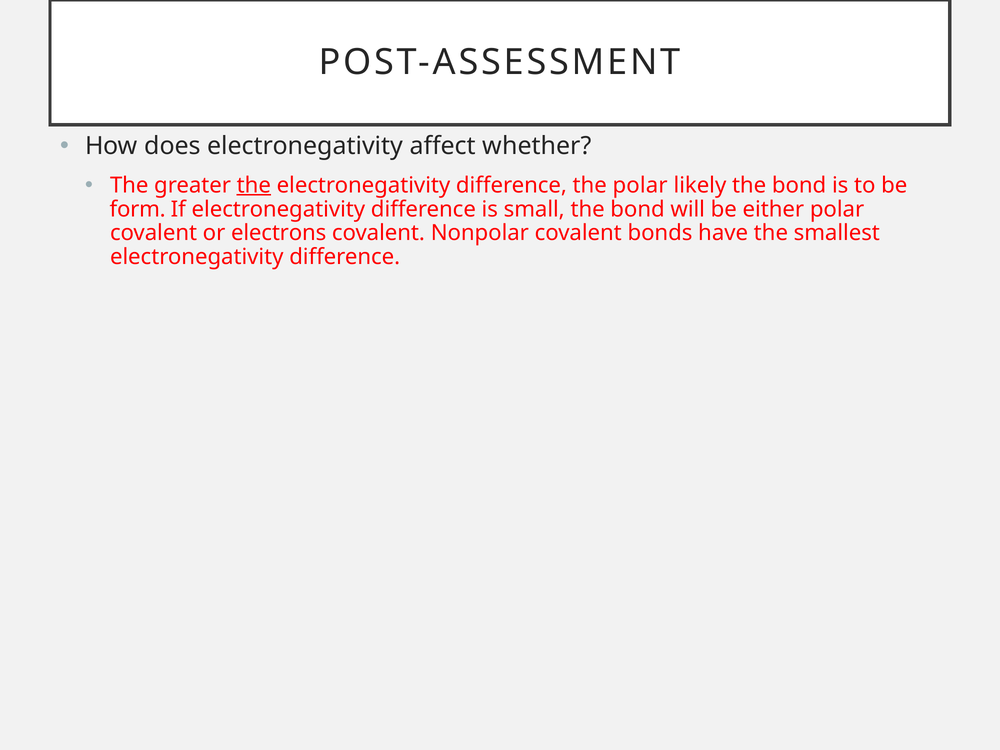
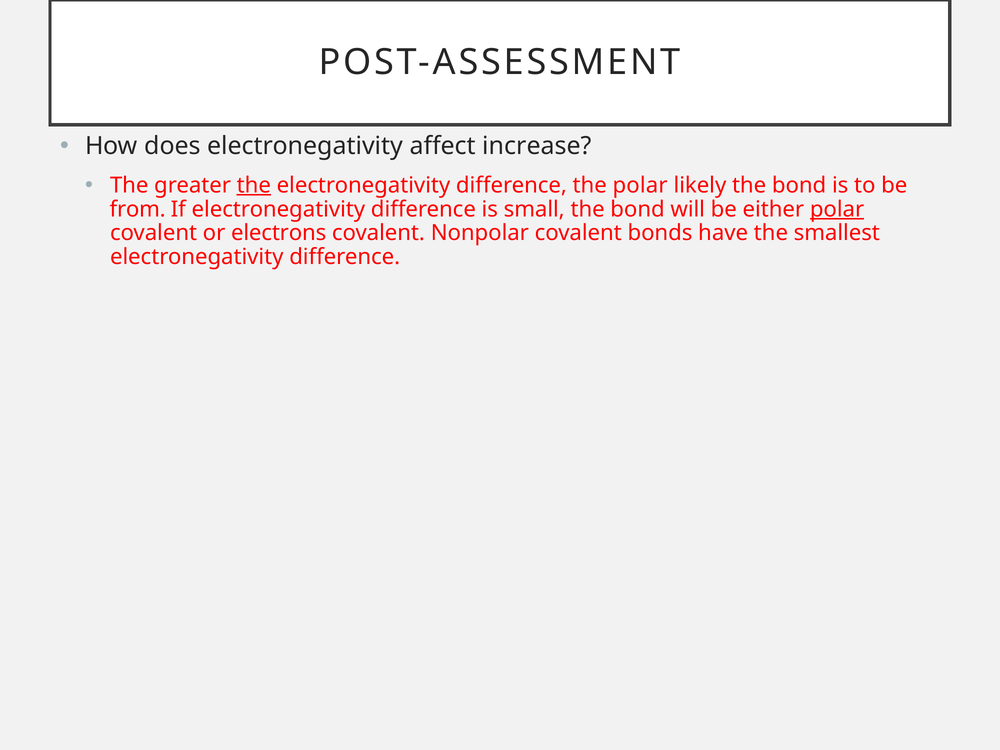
whether: whether -> increase
form: form -> from
polar at (837, 209) underline: none -> present
